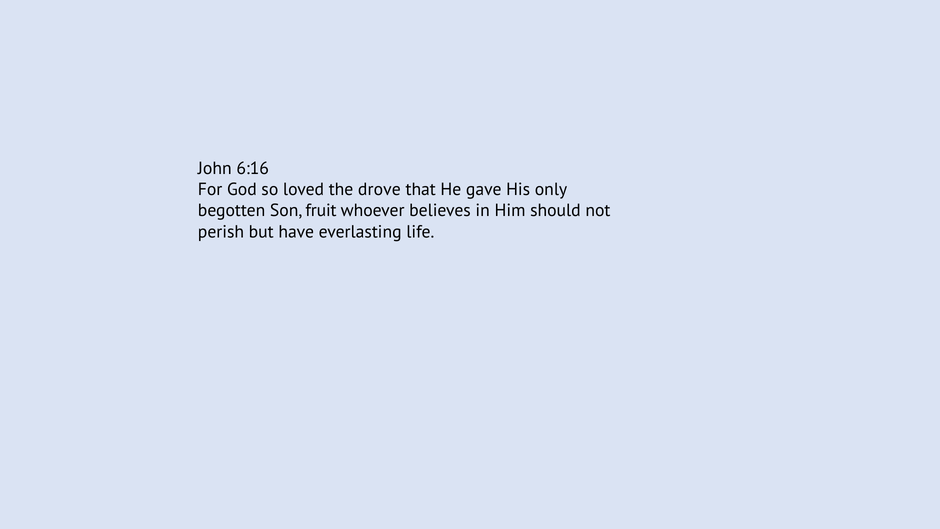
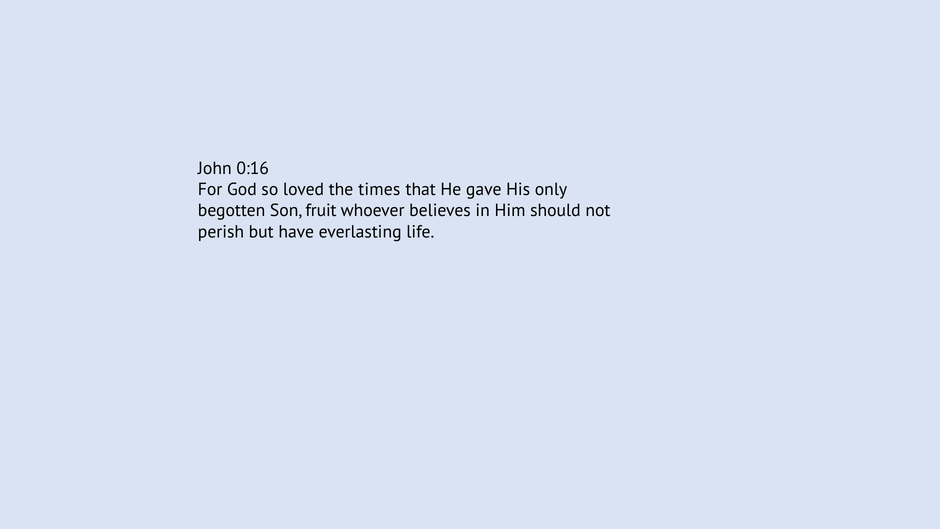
6:16: 6:16 -> 0:16
drove: drove -> times
